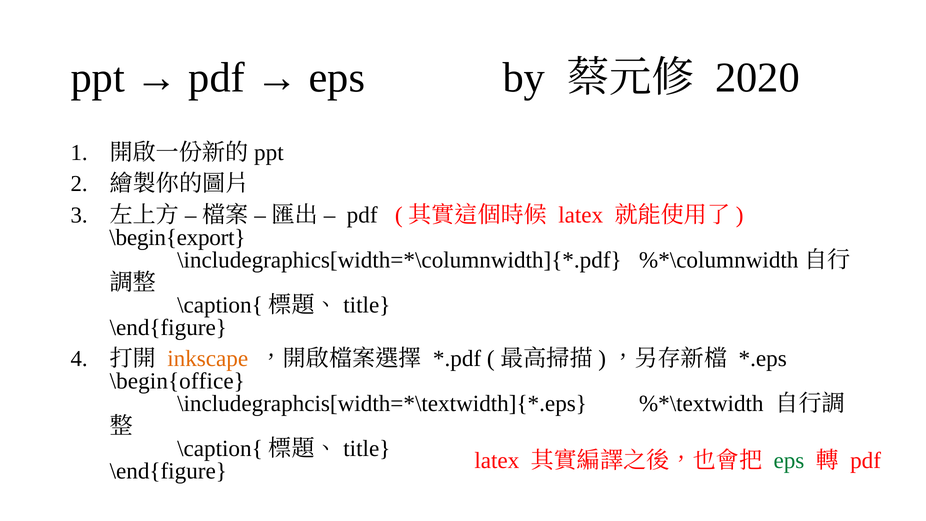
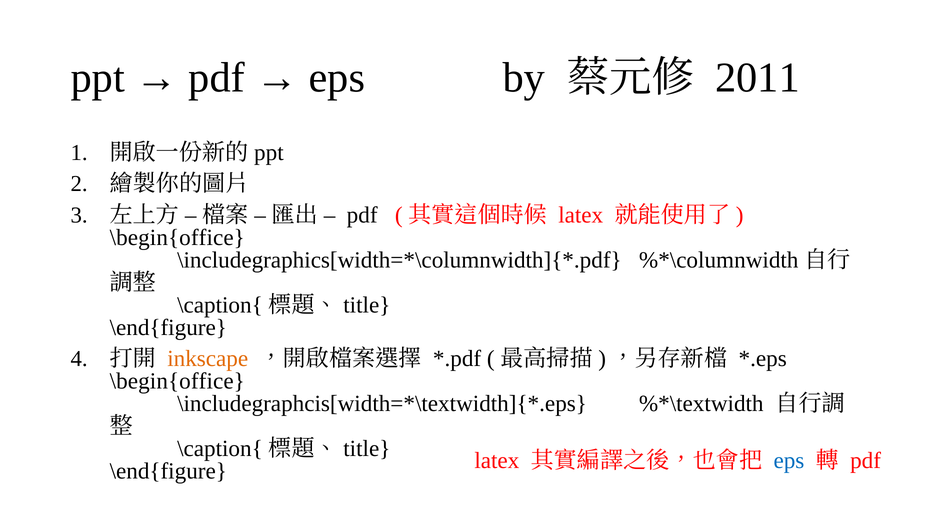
2020: 2020 -> 2011
\begin{export at (177, 237): \begin{export -> \begin{office
eps at (789, 460) colour: green -> blue
